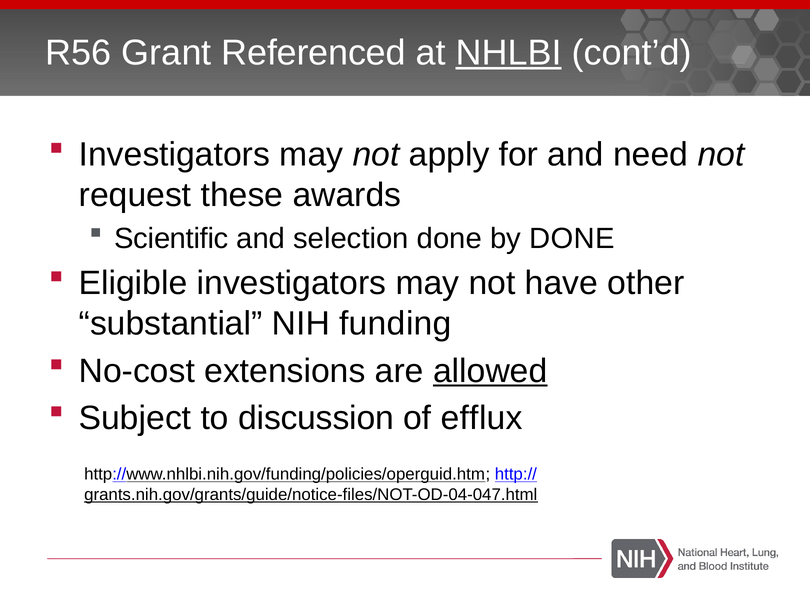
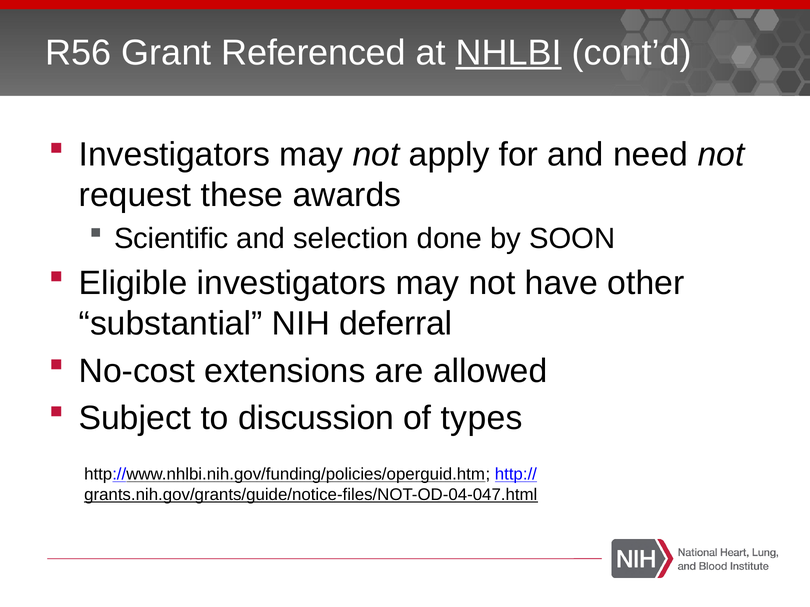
by DONE: DONE -> SOON
funding: funding -> deferral
allowed underline: present -> none
efflux: efflux -> types
